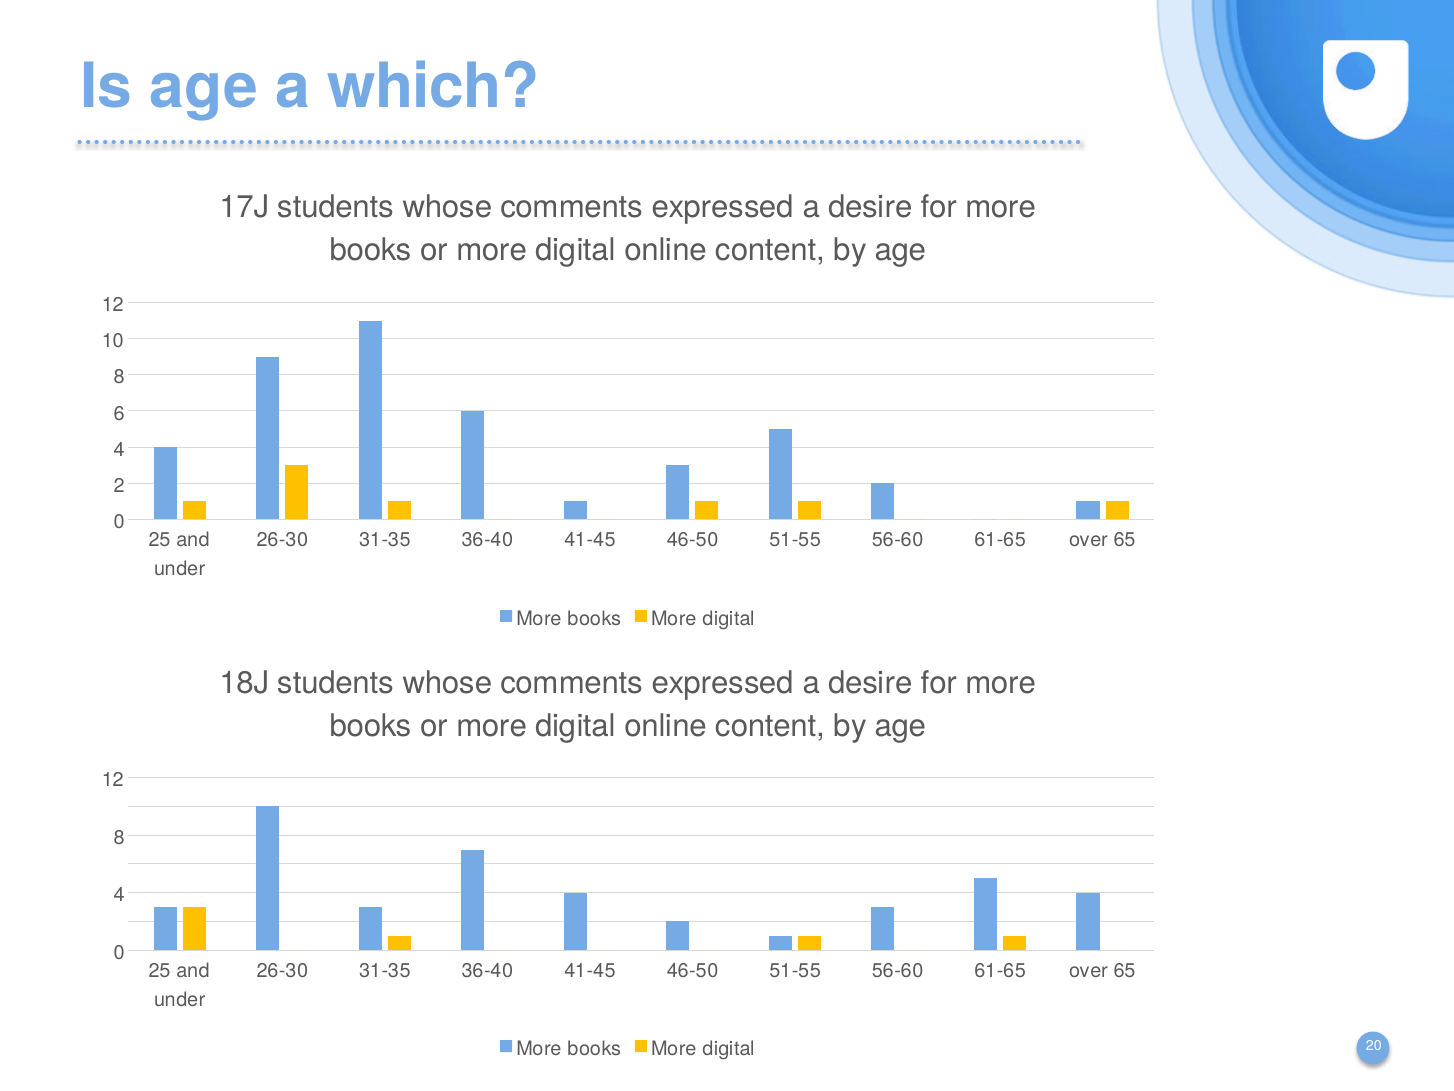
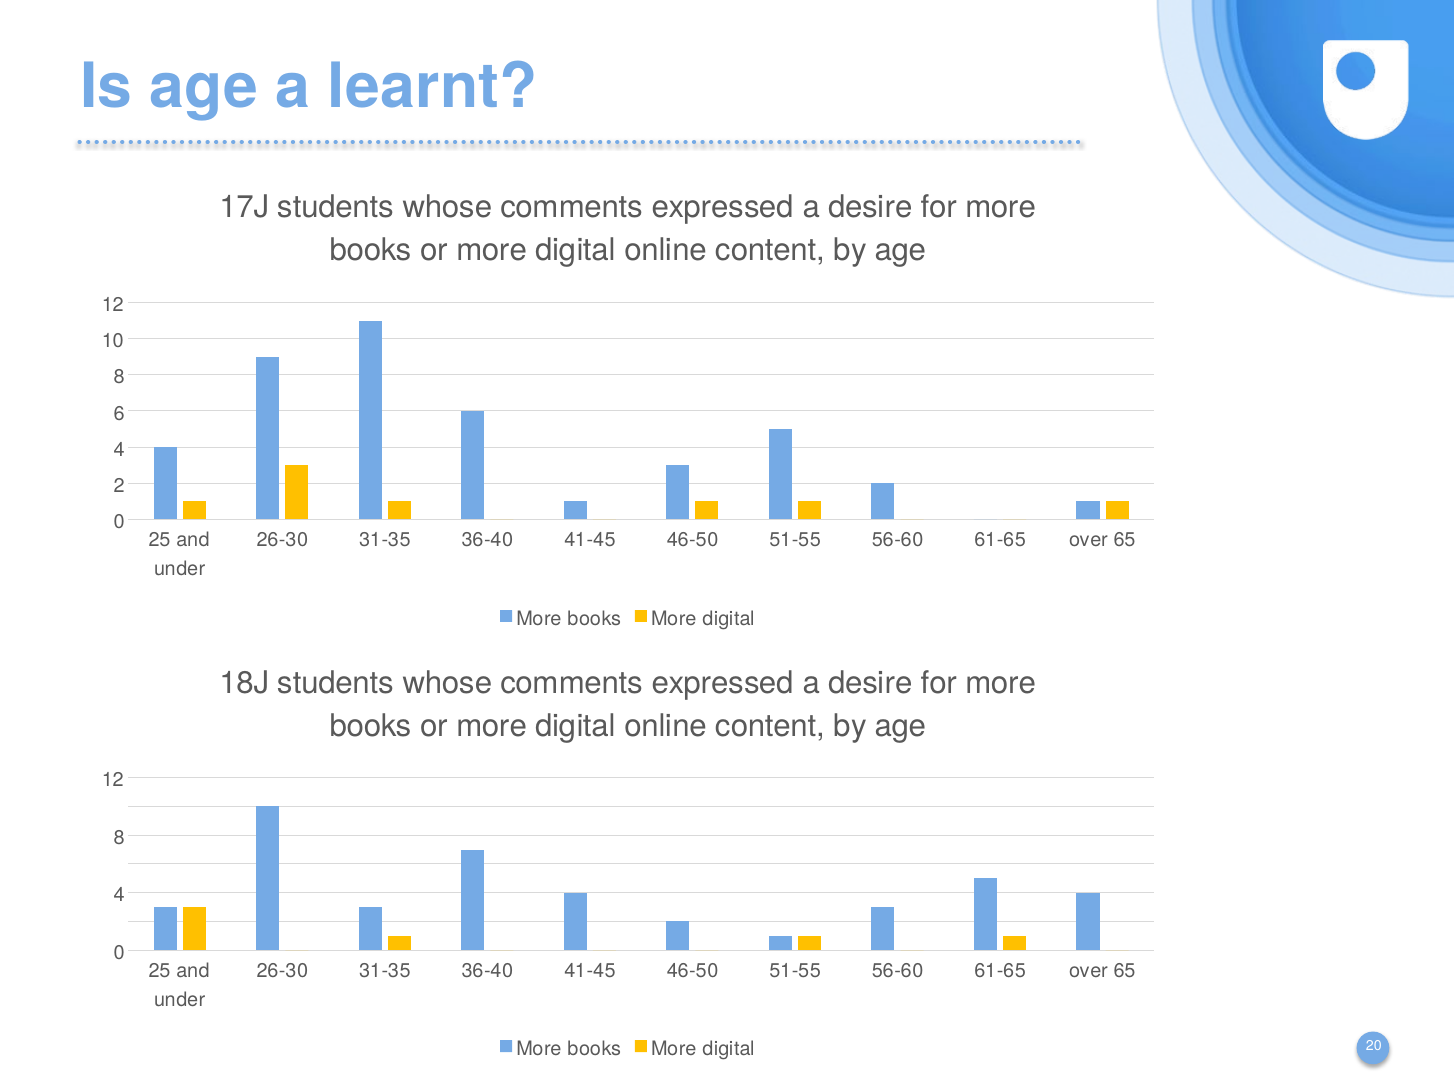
which: which -> learnt
